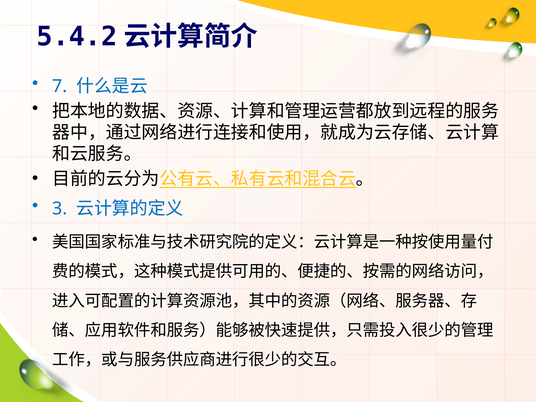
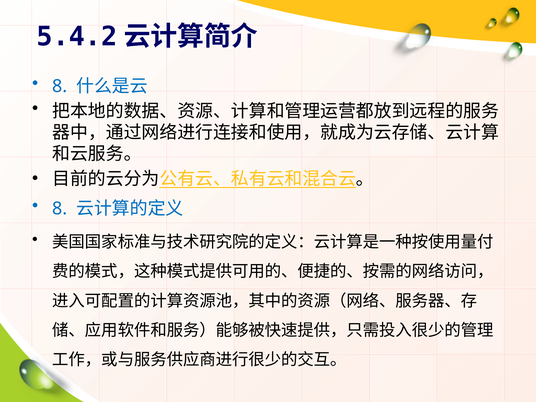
7 at (60, 86): 7 -> 8
3 at (60, 209): 3 -> 8
